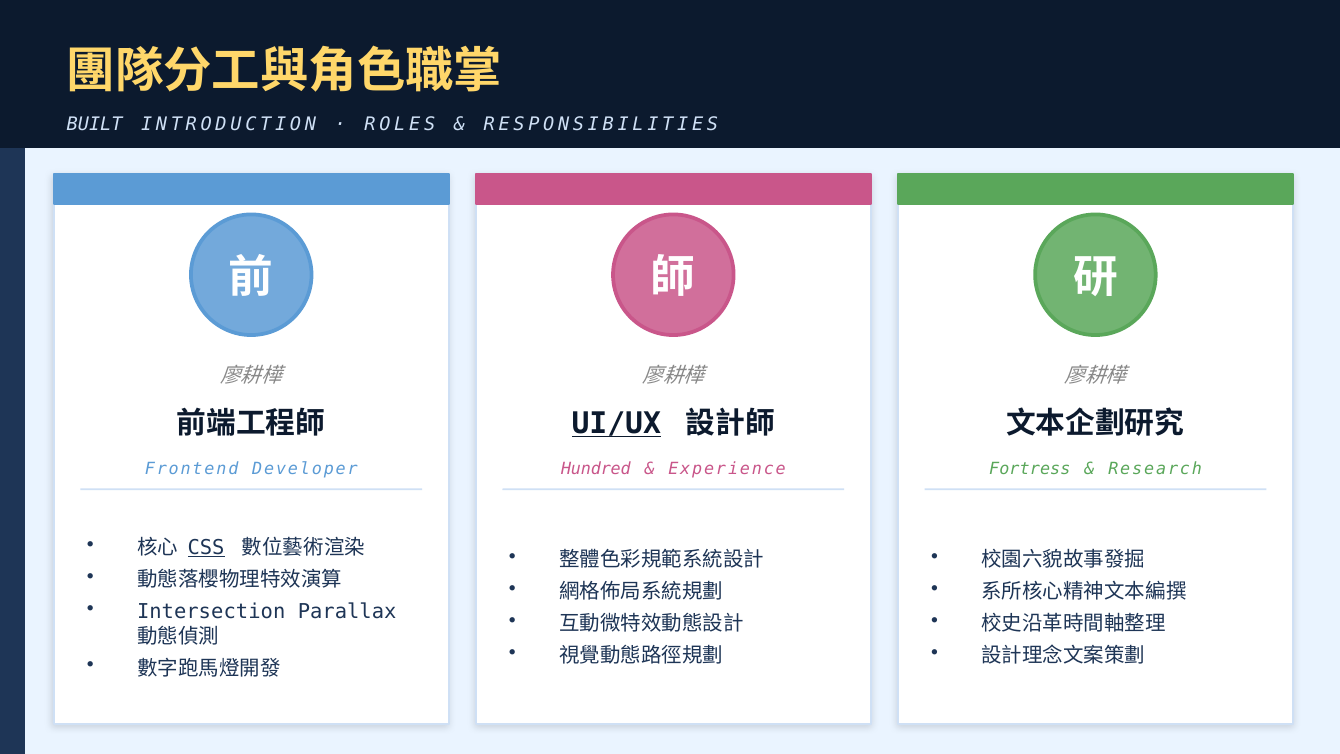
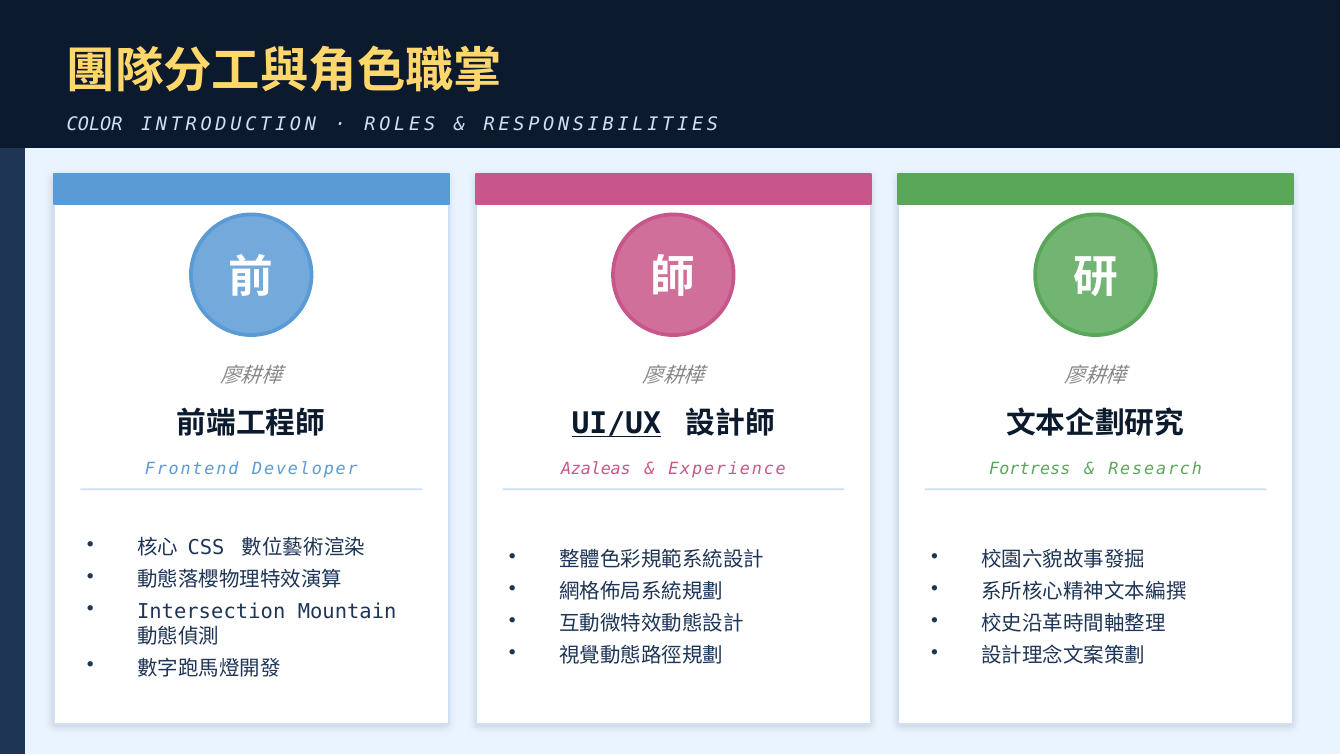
BUILT: BUILT -> COLOR
Hundred: Hundred -> Azaleas
CSS underline: present -> none
Parallax: Parallax -> Mountain
